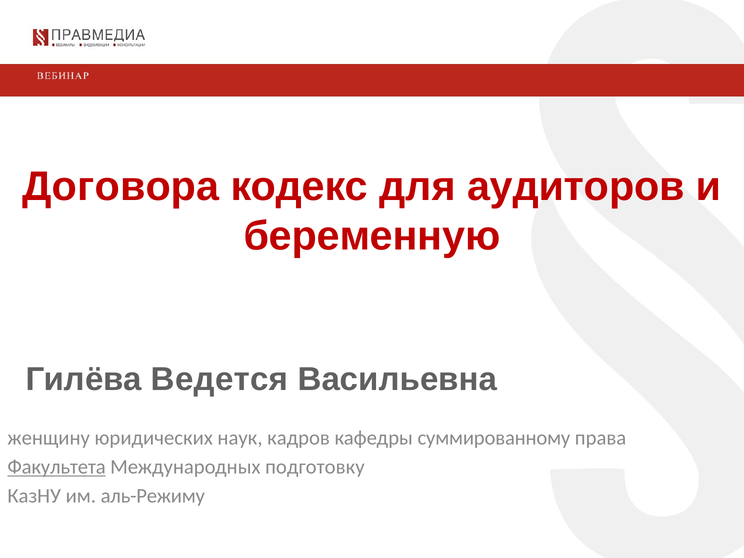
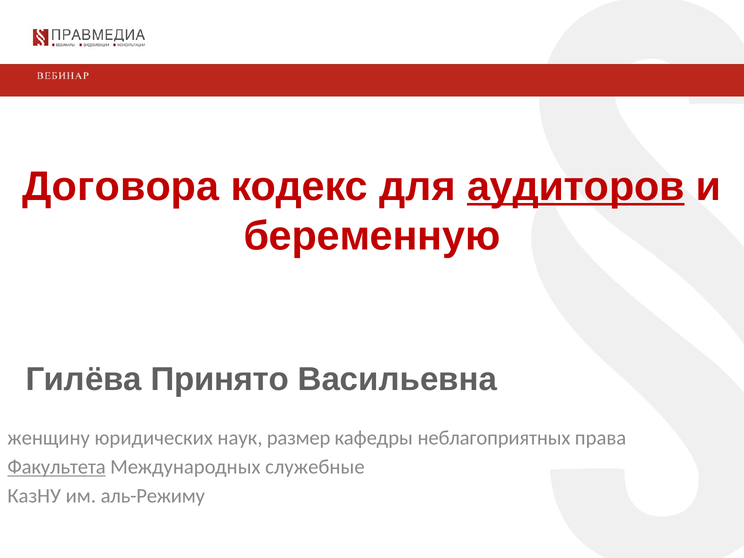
аудиторов underline: none -> present
Ведется: Ведется -> Принято
кадров: кадров -> размер
суммированному: суммированному -> неблагоприятных
подготовку: подготовку -> служебные
